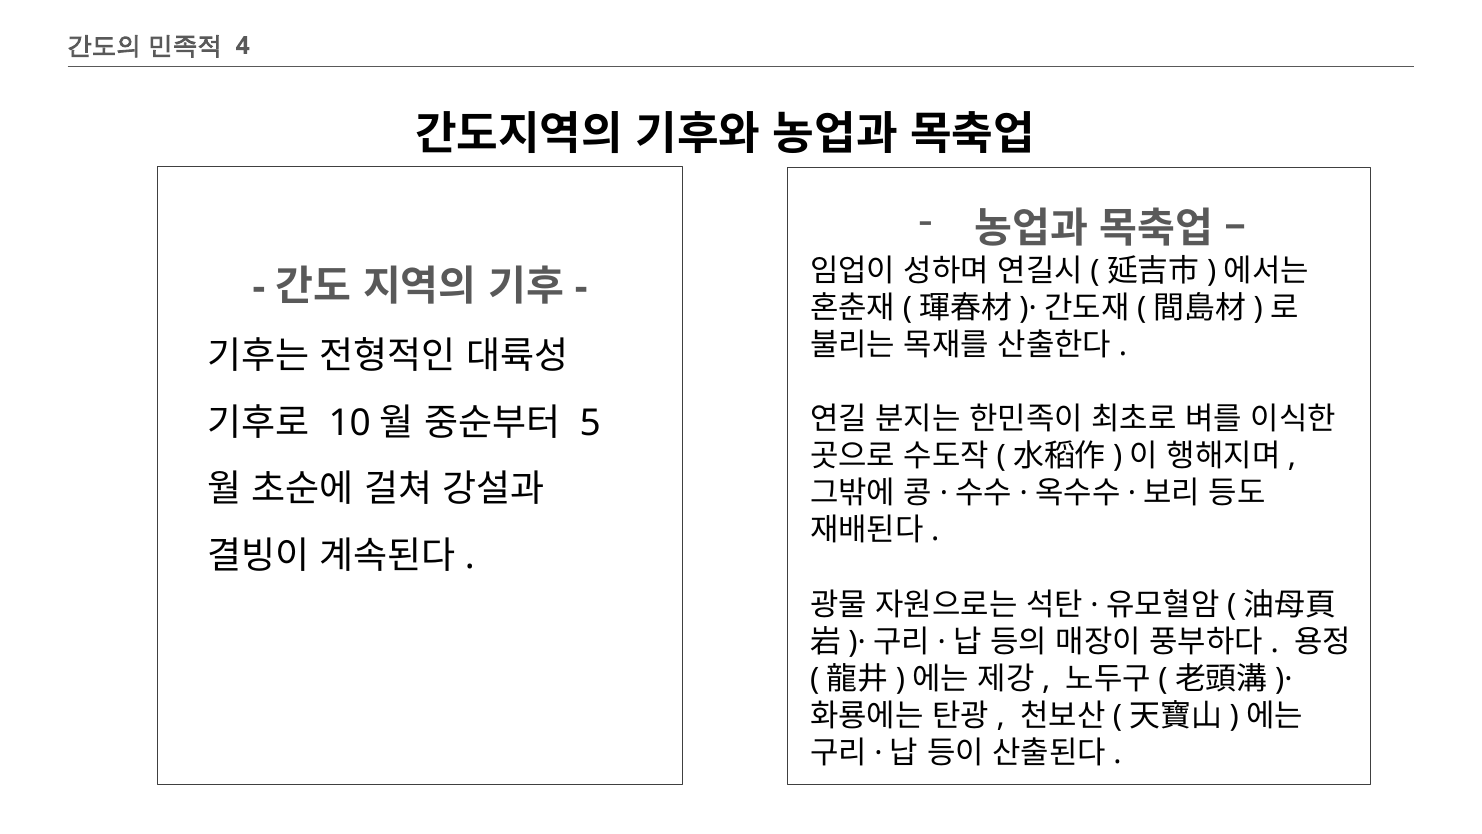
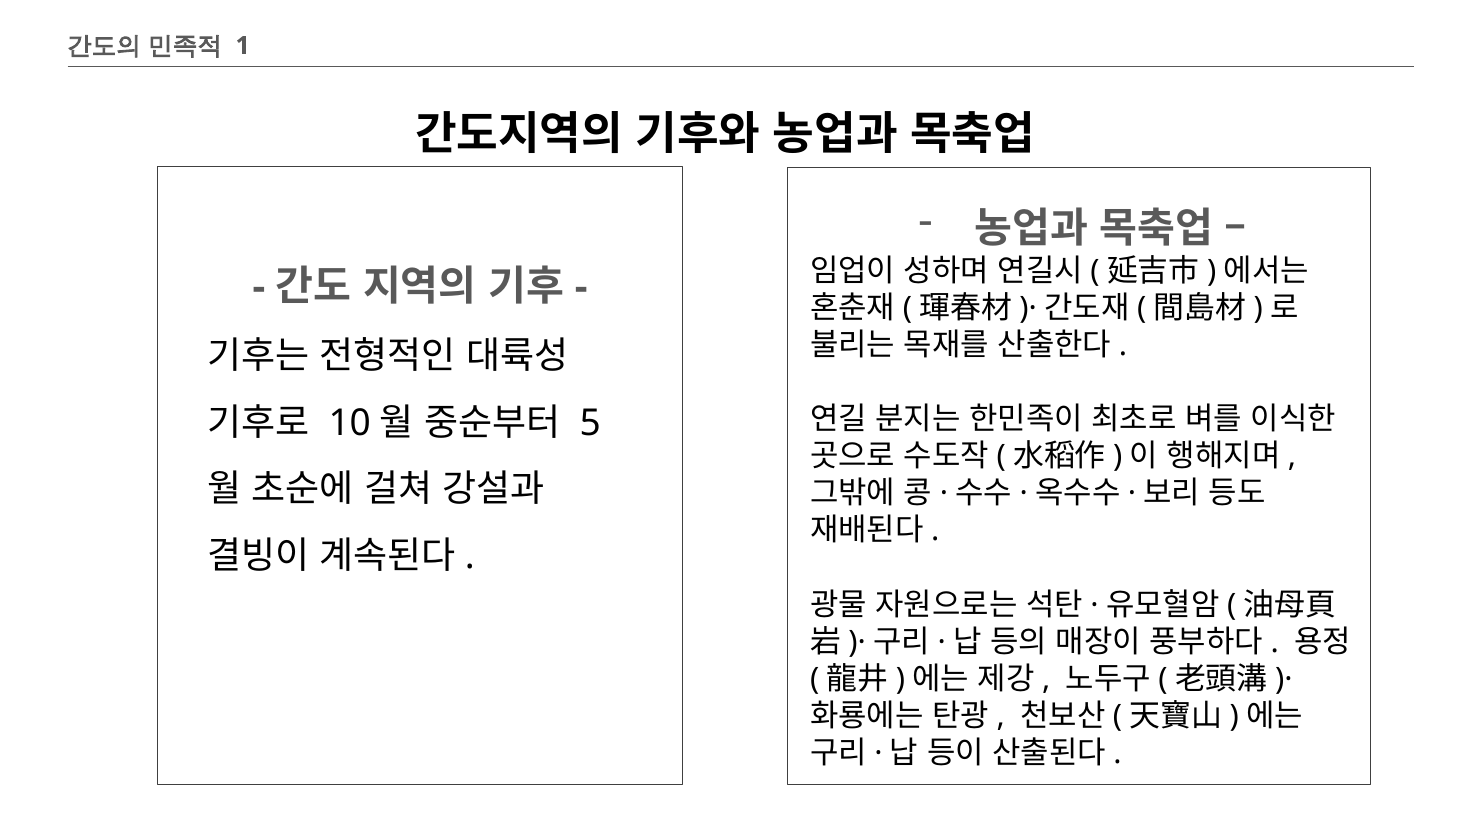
4: 4 -> 1
